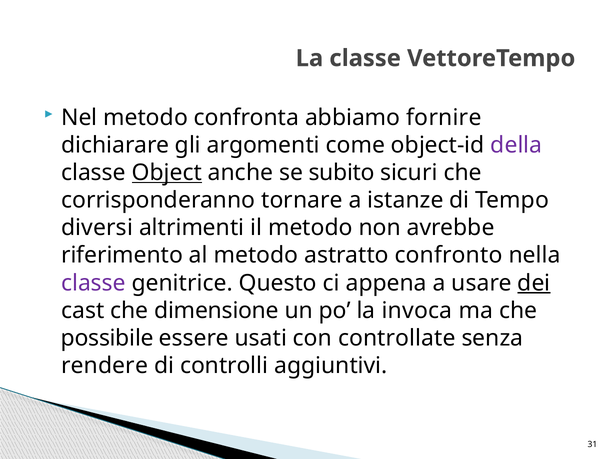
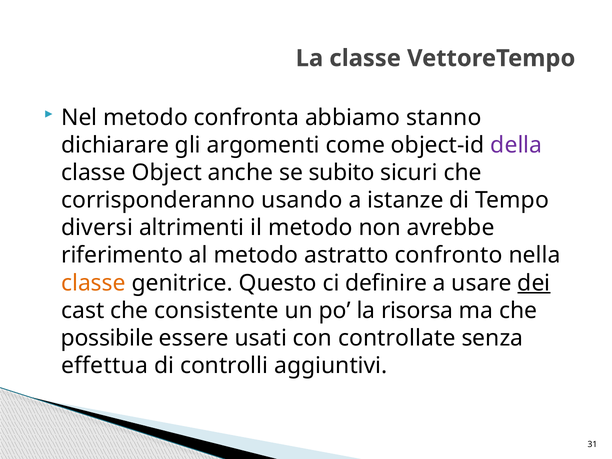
fornire: fornire -> stanno
Object underline: present -> none
tornare: tornare -> usando
classe at (93, 283) colour: purple -> orange
appena: appena -> definire
dimensione: dimensione -> consistente
invoca: invoca -> risorsa
rendere: rendere -> effettua
